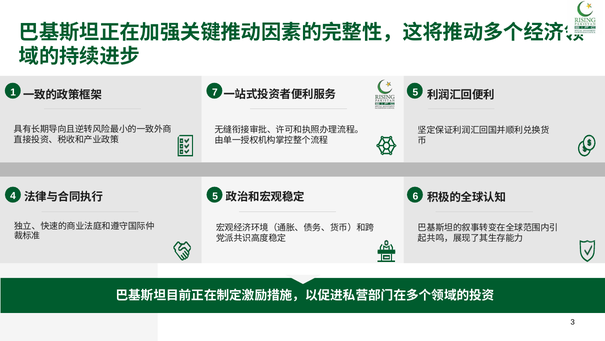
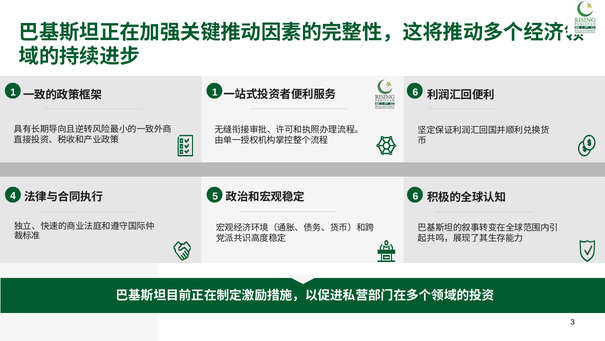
1 7: 7 -> 1
5 at (415, 92): 5 -> 6
